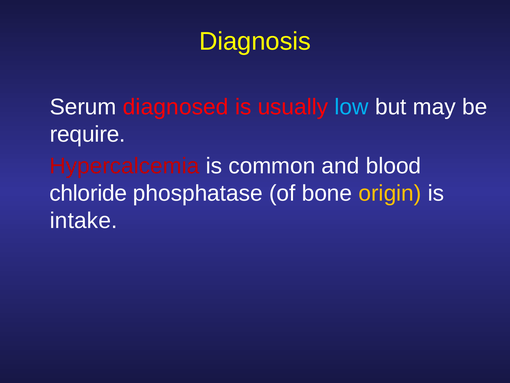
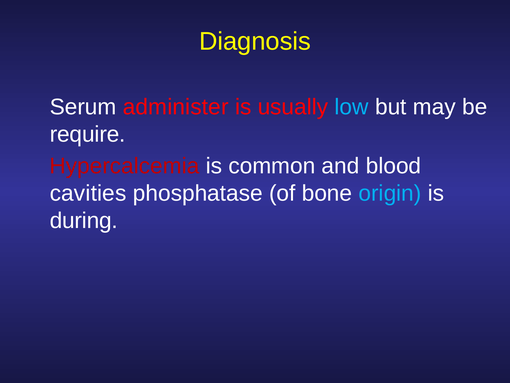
diagnosed: diagnosed -> administer
chloride: chloride -> cavities
origin colour: yellow -> light blue
intake: intake -> during
